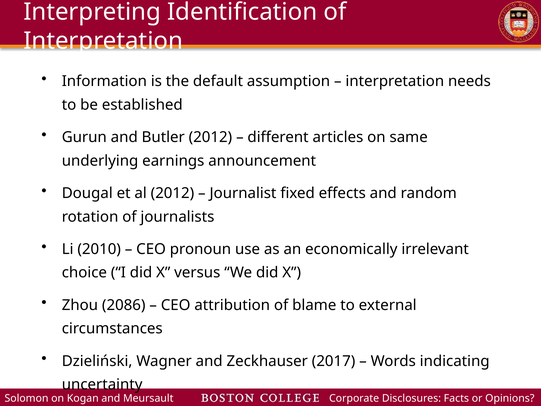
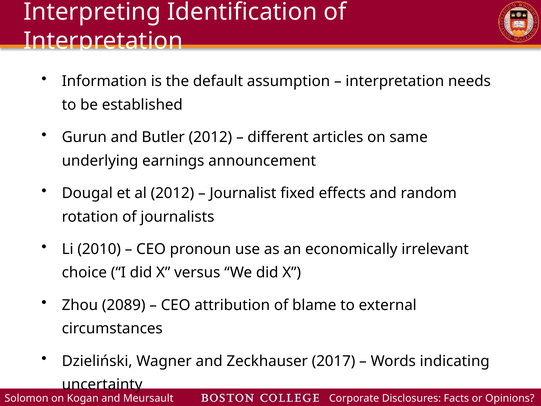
2086: 2086 -> 2089
